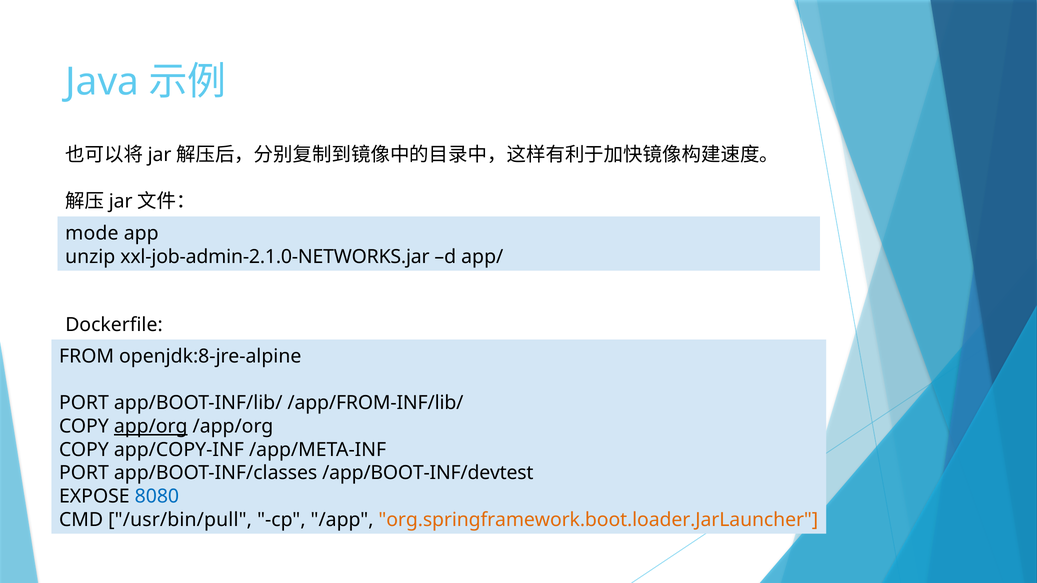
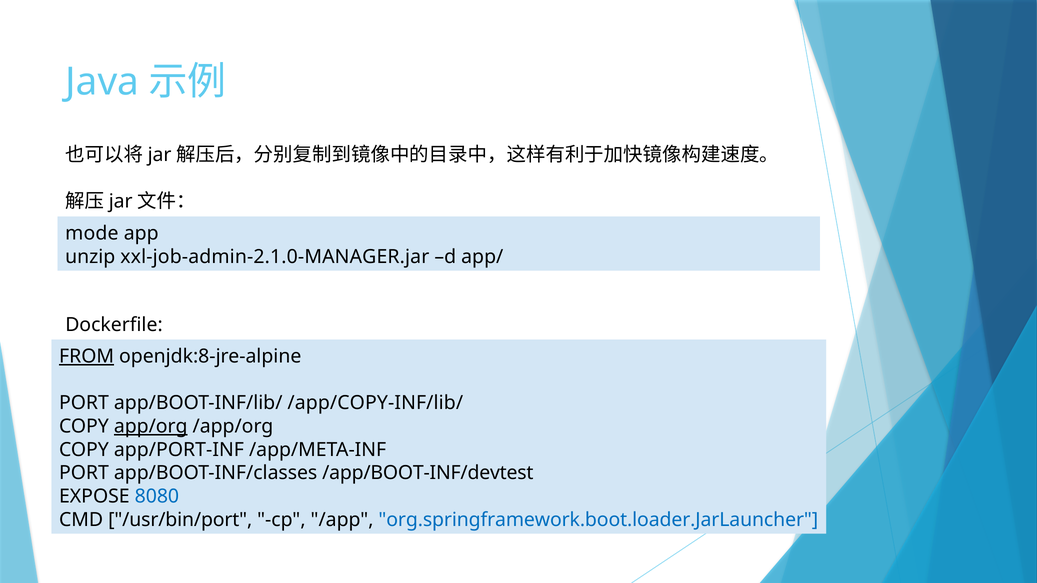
xxl-job-admin-2.1.0-NETWORKS.jar: xxl-job-admin-2.1.0-NETWORKS.jar -> xxl-job-admin-2.1.0-MANAGER.jar
FROM underline: none -> present
/app/FROM-INF/lib/: /app/FROM-INF/lib/ -> /app/COPY-INF/lib/
app/COPY-INF: app/COPY-INF -> app/PORT-INF
/usr/bin/pull: /usr/bin/pull -> /usr/bin/port
org.springframework.boot.loader.JarLauncher colour: orange -> blue
